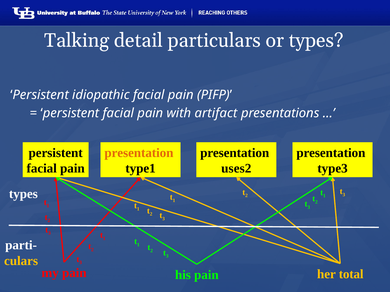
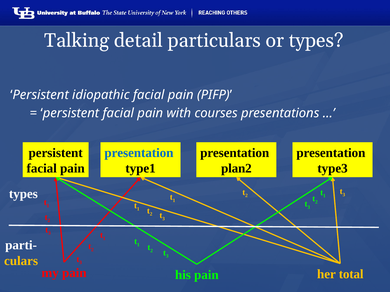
artifact: artifact -> courses
presentation at (139, 153) colour: orange -> blue
uses2: uses2 -> plan2
